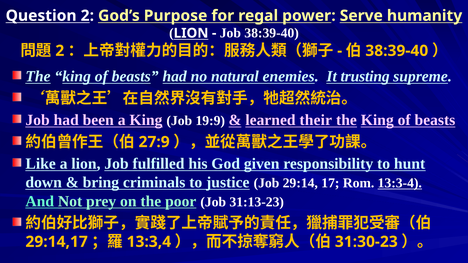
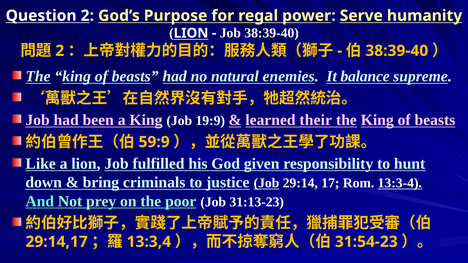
trusting: trusting -> balance
27:9: 27:9 -> 59:9
Job at (266, 183) underline: none -> present
31:30-23: 31:30-23 -> 31:54-23
